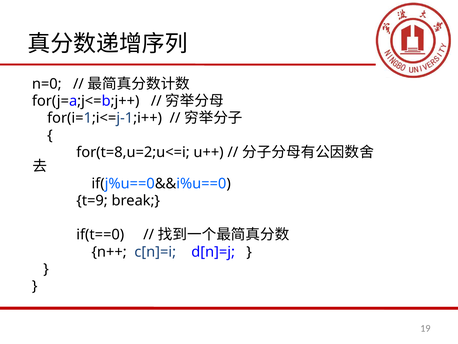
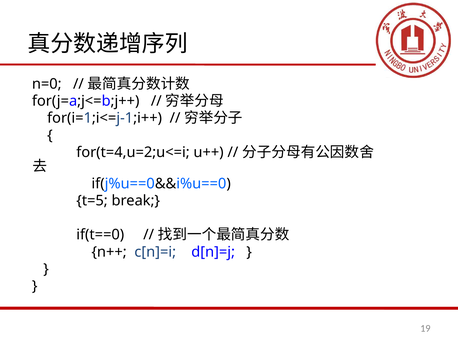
for(t=8,u=2;u<=i: for(t=8,u=2;u<=i -> for(t=4,u=2;u<=i
t=9: t=9 -> t=5
